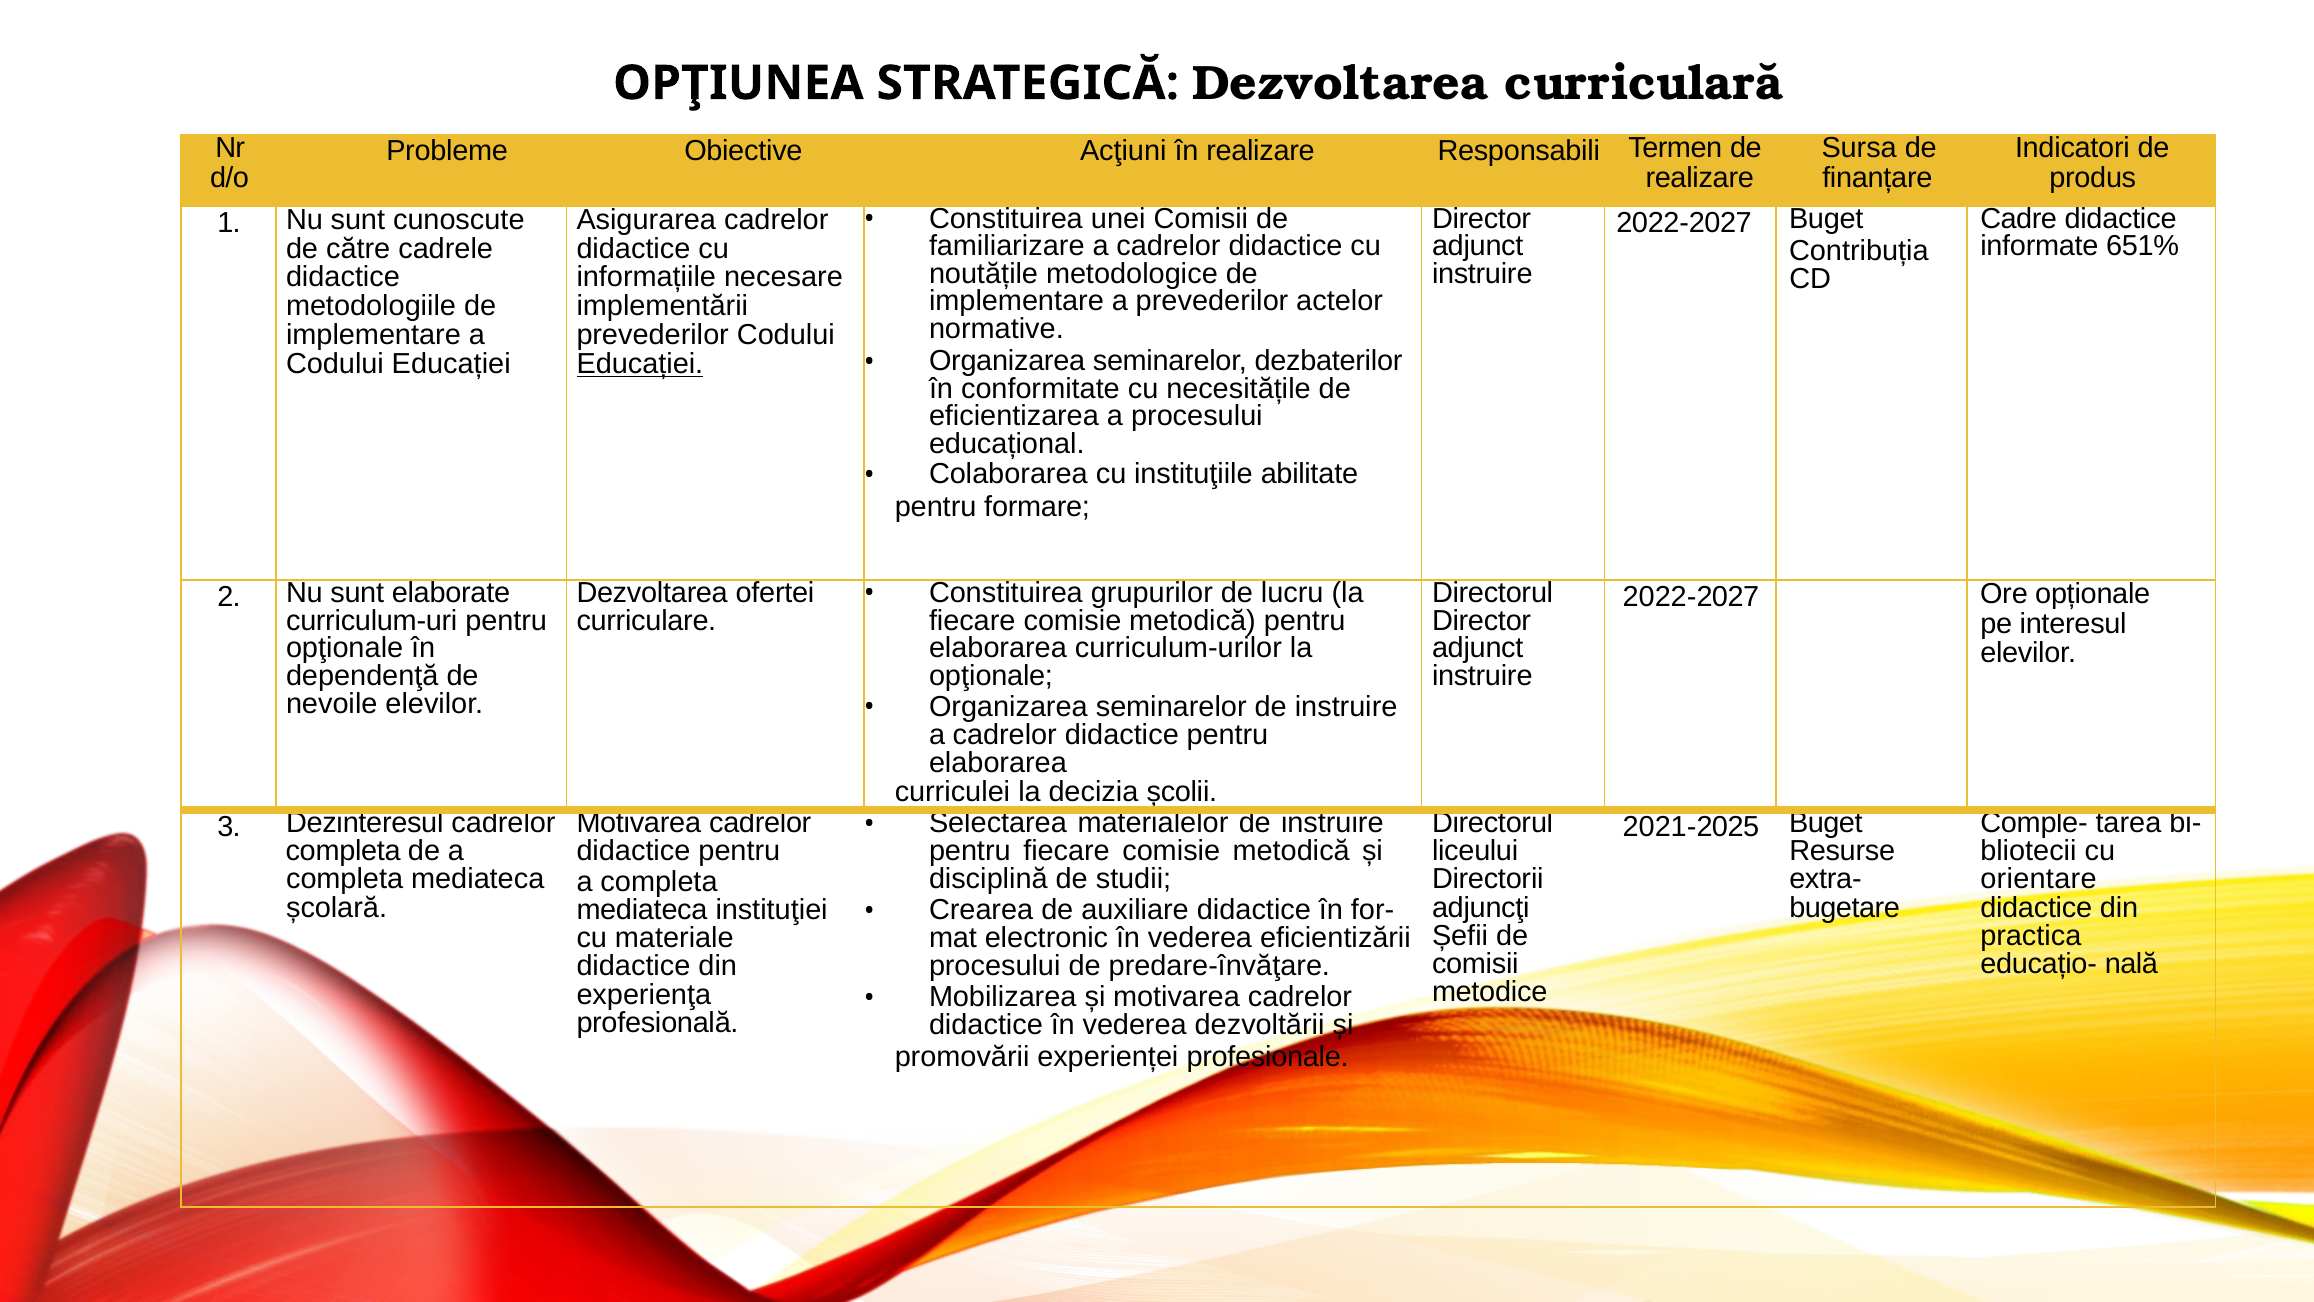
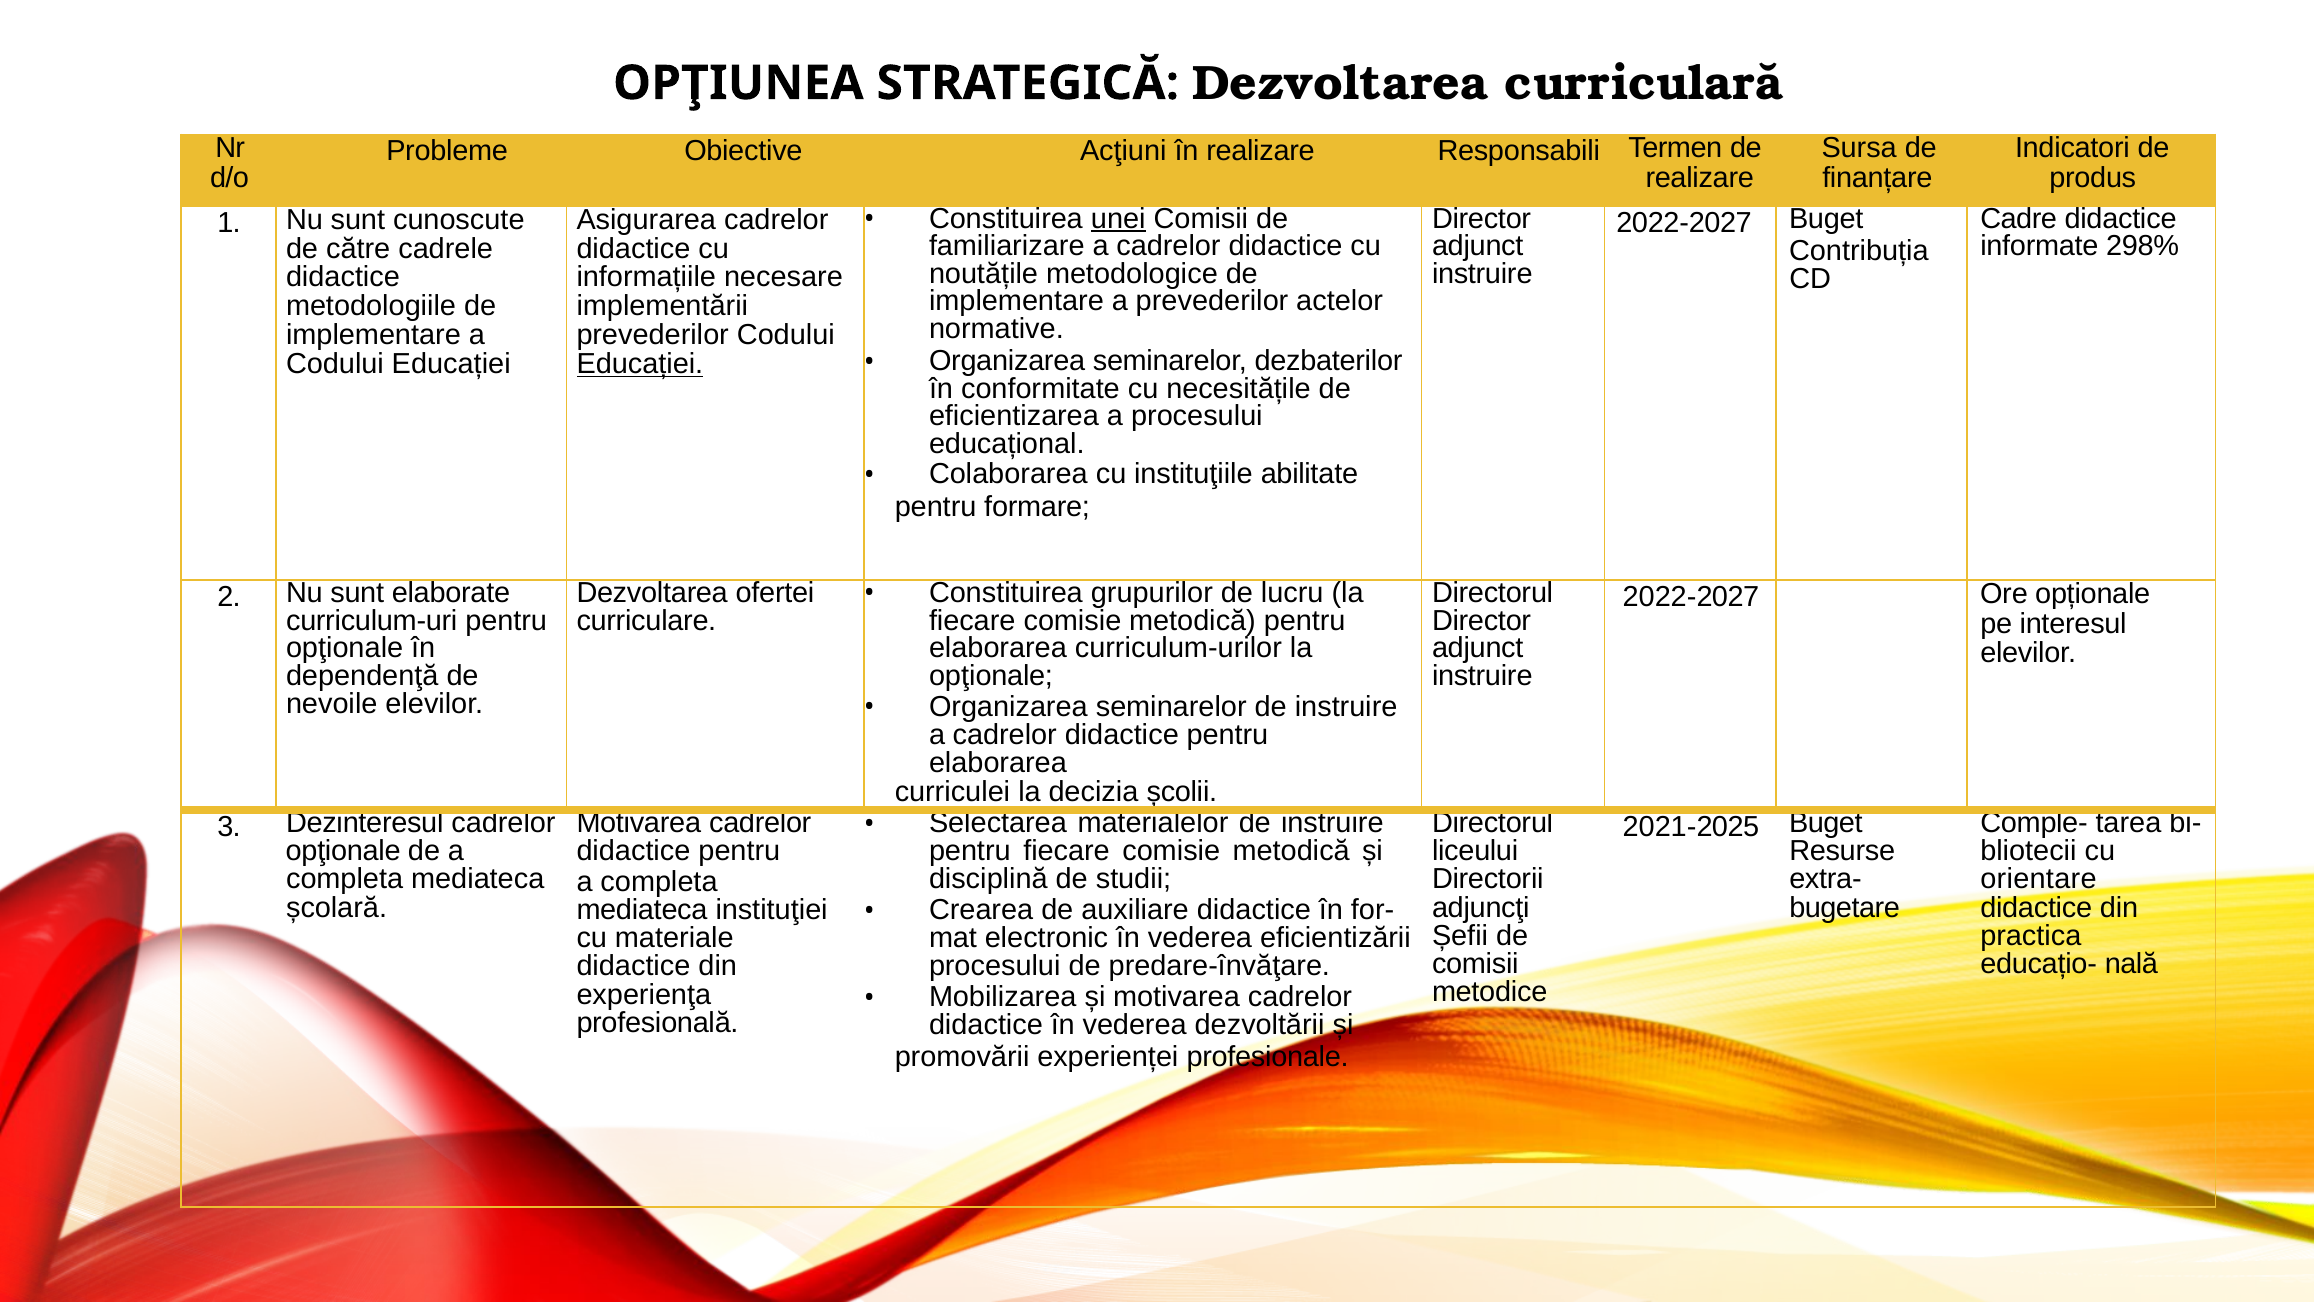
unei underline: none -> present
651%: 651% -> 298%
completa at (343, 851): completa -> opţionale
